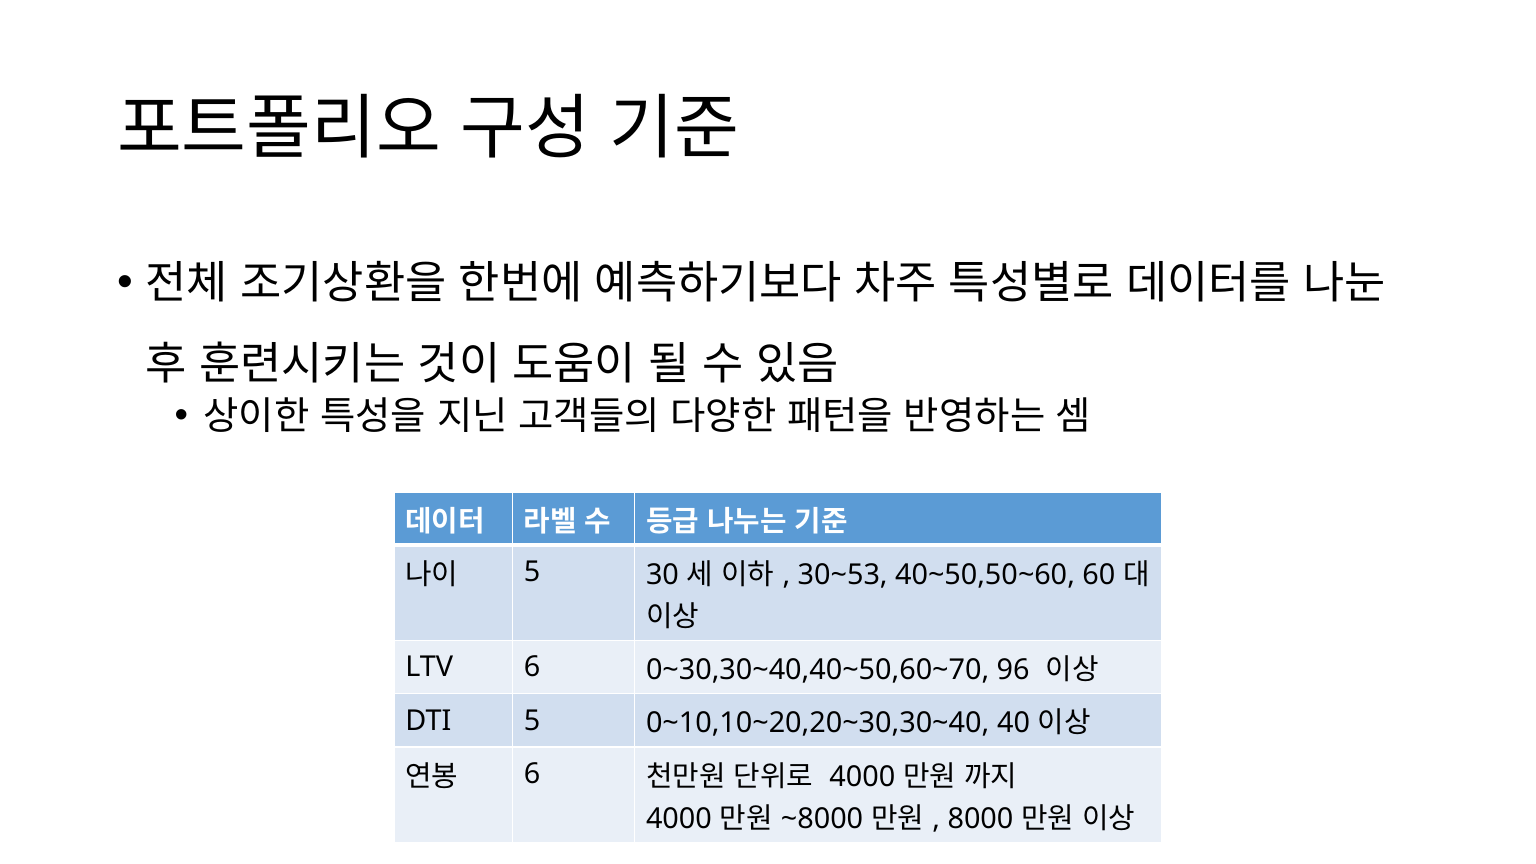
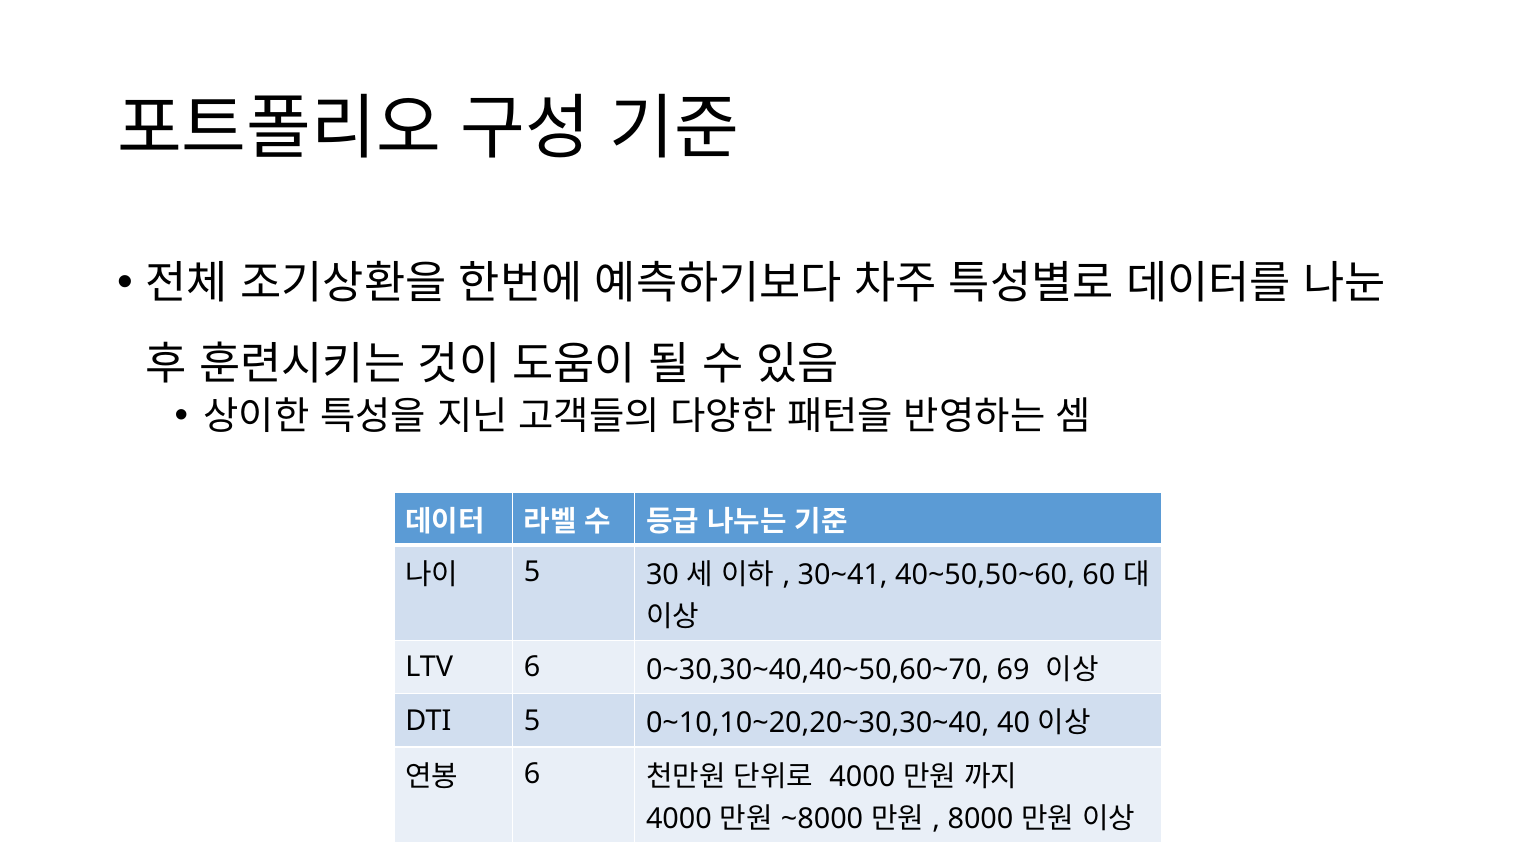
30~53: 30~53 -> 30~41
96: 96 -> 69
